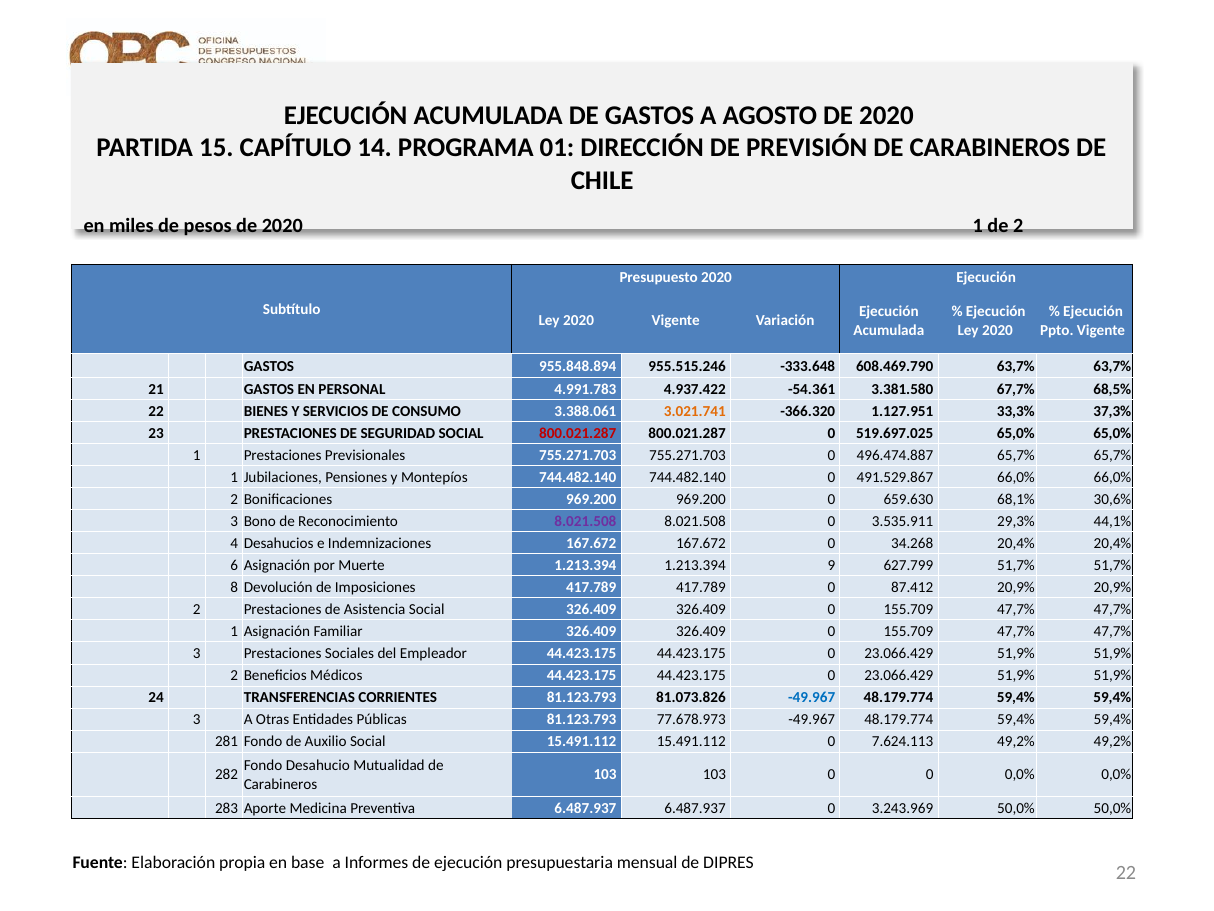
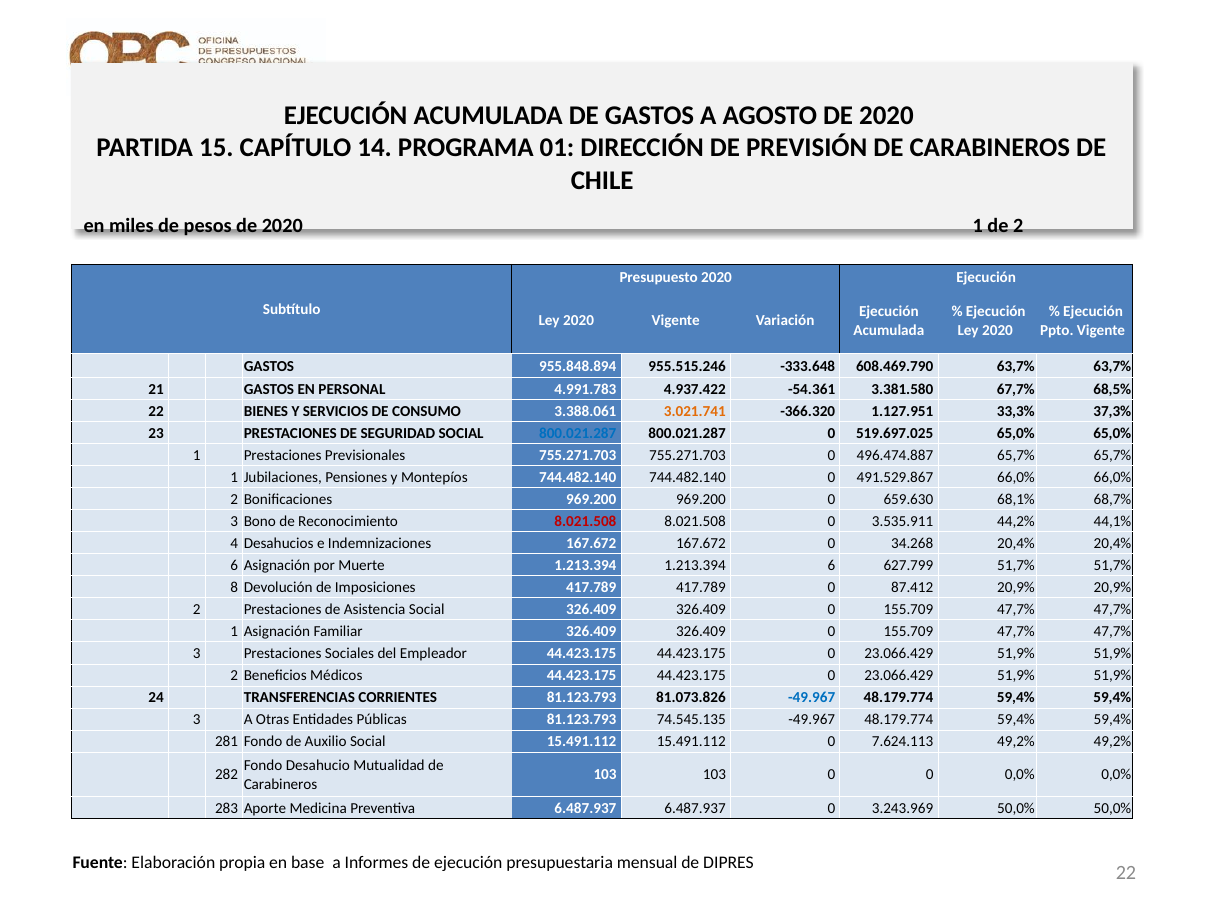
800.021.287 at (578, 433) colour: red -> blue
30,6%: 30,6% -> 68,7%
8.021.508 at (585, 521) colour: purple -> red
29,3%: 29,3% -> 44,2%
1.213.394 9: 9 -> 6
77.678.973: 77.678.973 -> 74.545.135
